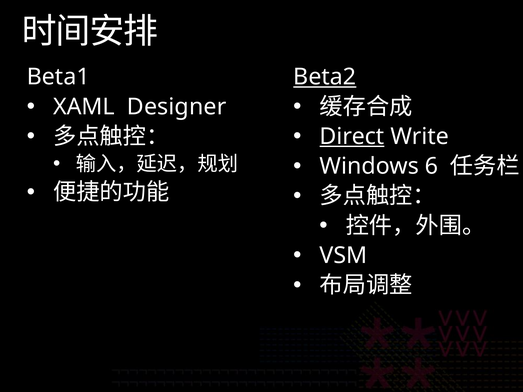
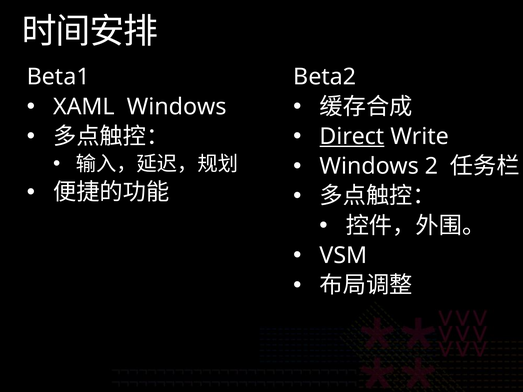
Beta2 underline: present -> none
XAML Designer: Designer -> Windows
6: 6 -> 2
